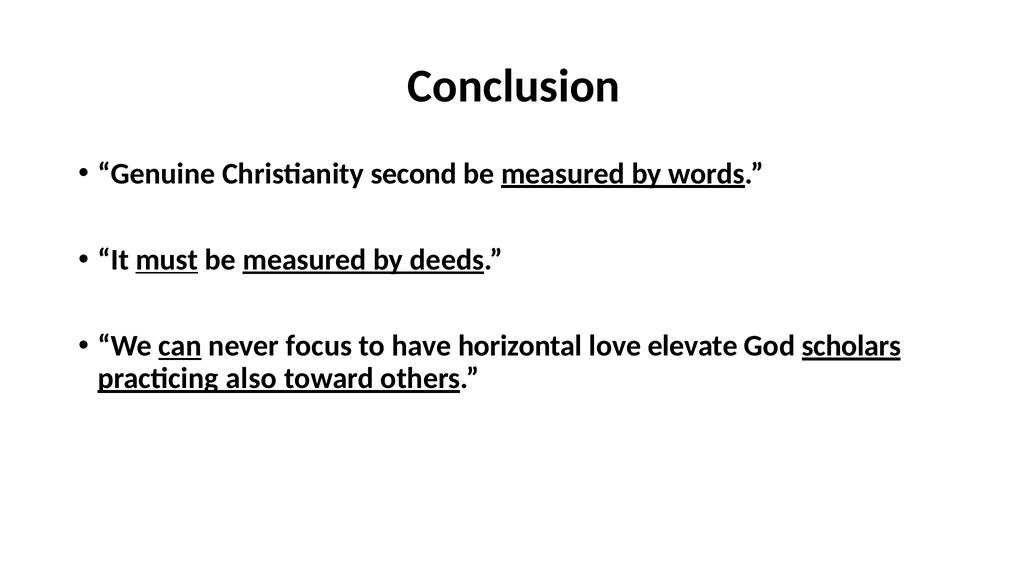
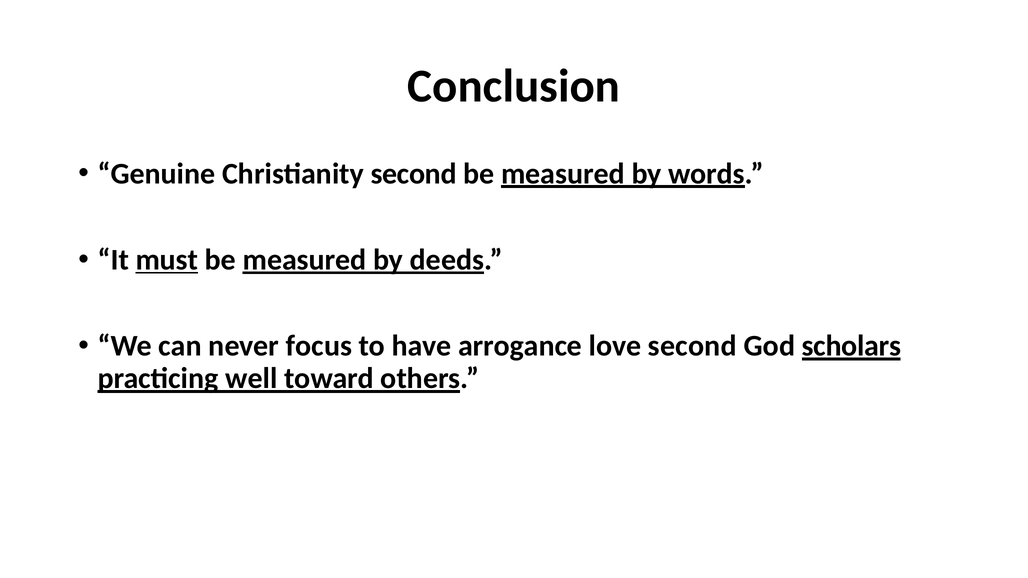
can underline: present -> none
horizontal: horizontal -> arrogance
love elevate: elevate -> second
also: also -> well
